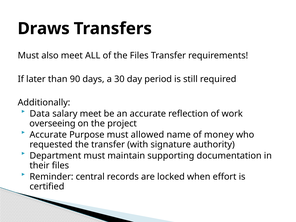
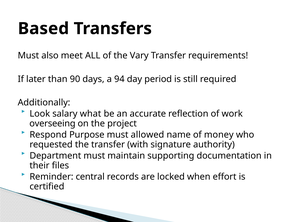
Draws: Draws -> Based
the Files: Files -> Vary
30: 30 -> 94
Data: Data -> Look
salary meet: meet -> what
Accurate at (48, 135): Accurate -> Respond
